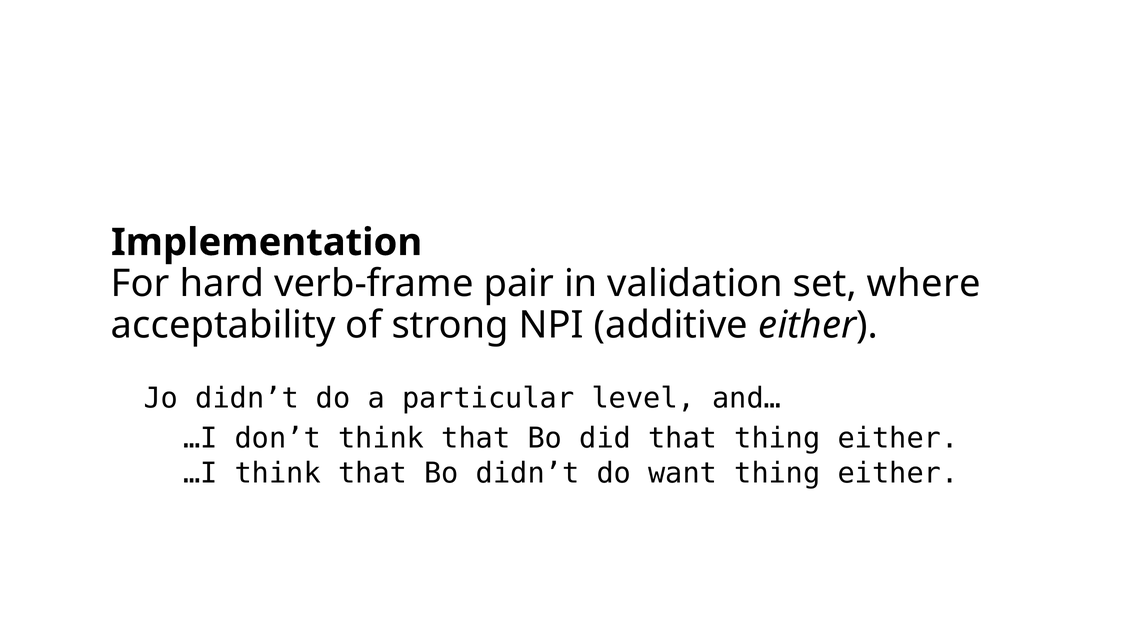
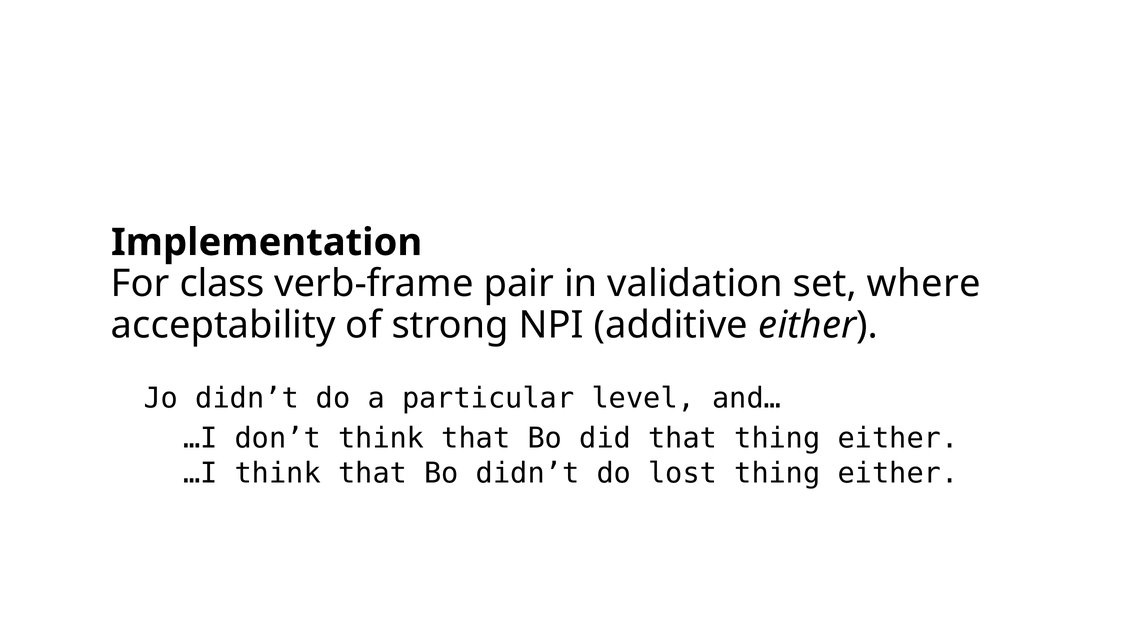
hard: hard -> class
want: want -> lost
